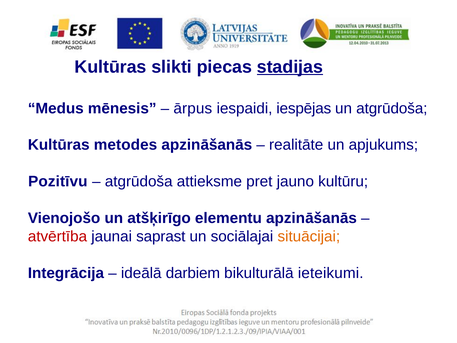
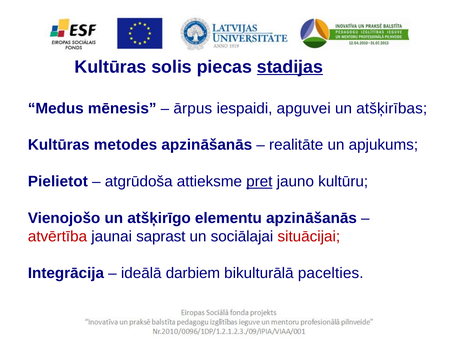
slikti: slikti -> solis
iespējas: iespējas -> apguvei
un atgrūdoša: atgrūdoša -> atšķirības
Pozitīvu: Pozitīvu -> Pielietot
pret underline: none -> present
situācijai colour: orange -> red
ieteikumi: ieteikumi -> pacelties
